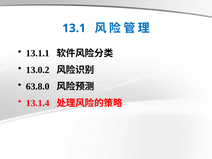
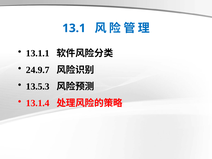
13.0.2: 13.0.2 -> 24.9.7
63.8.0: 63.8.0 -> 13.5.3
